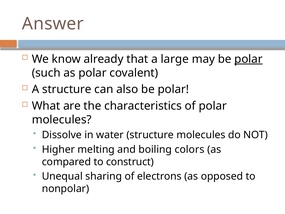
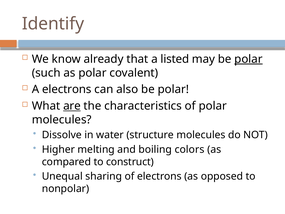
Answer: Answer -> Identify
large: large -> listed
A structure: structure -> electrons
are underline: none -> present
